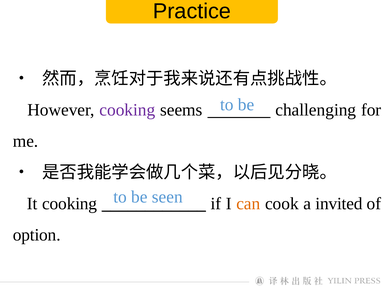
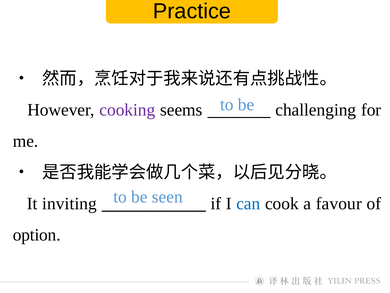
It cooking: cooking -> inviting
can colour: orange -> blue
invited: invited -> favour
